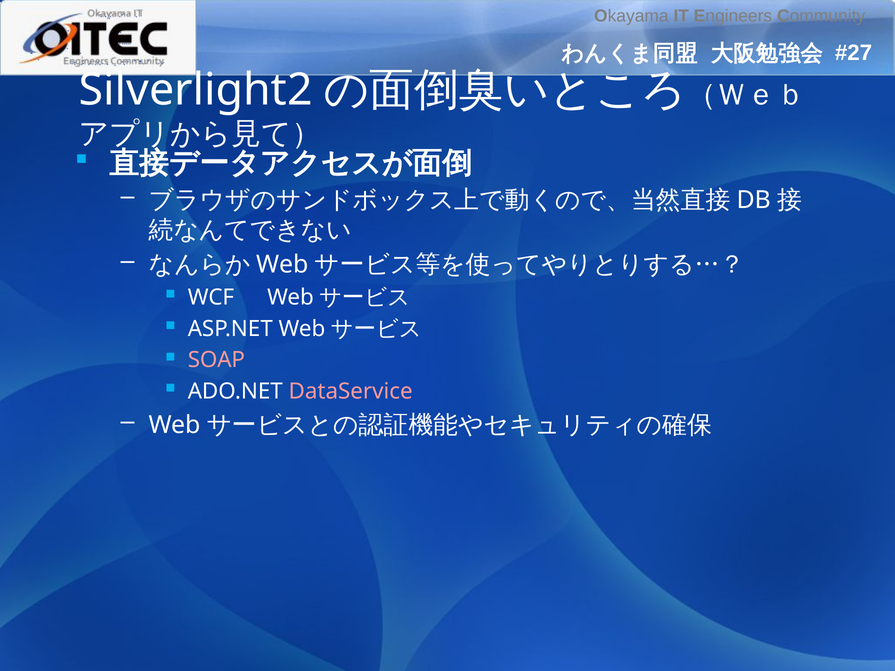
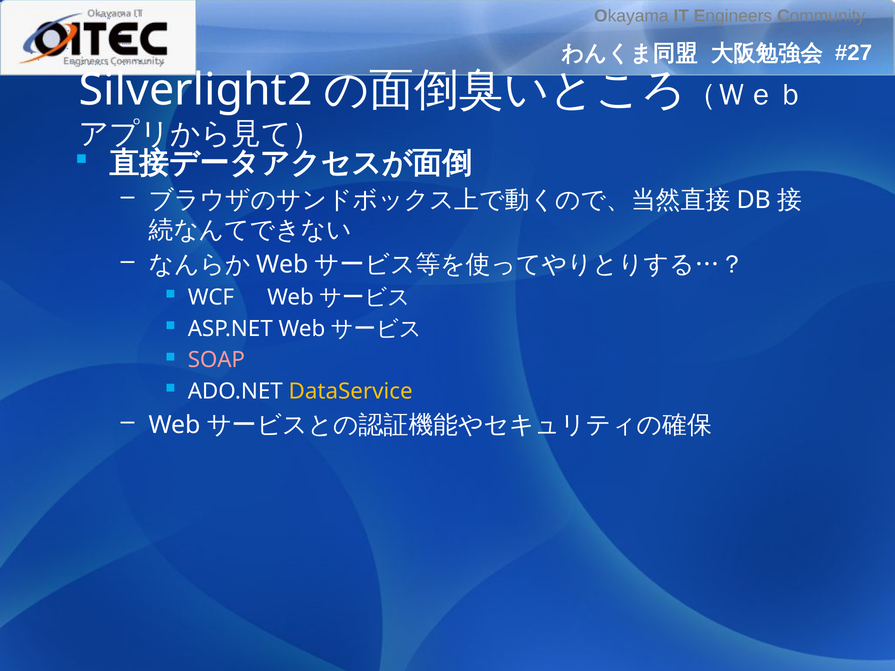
DataService colour: pink -> yellow
